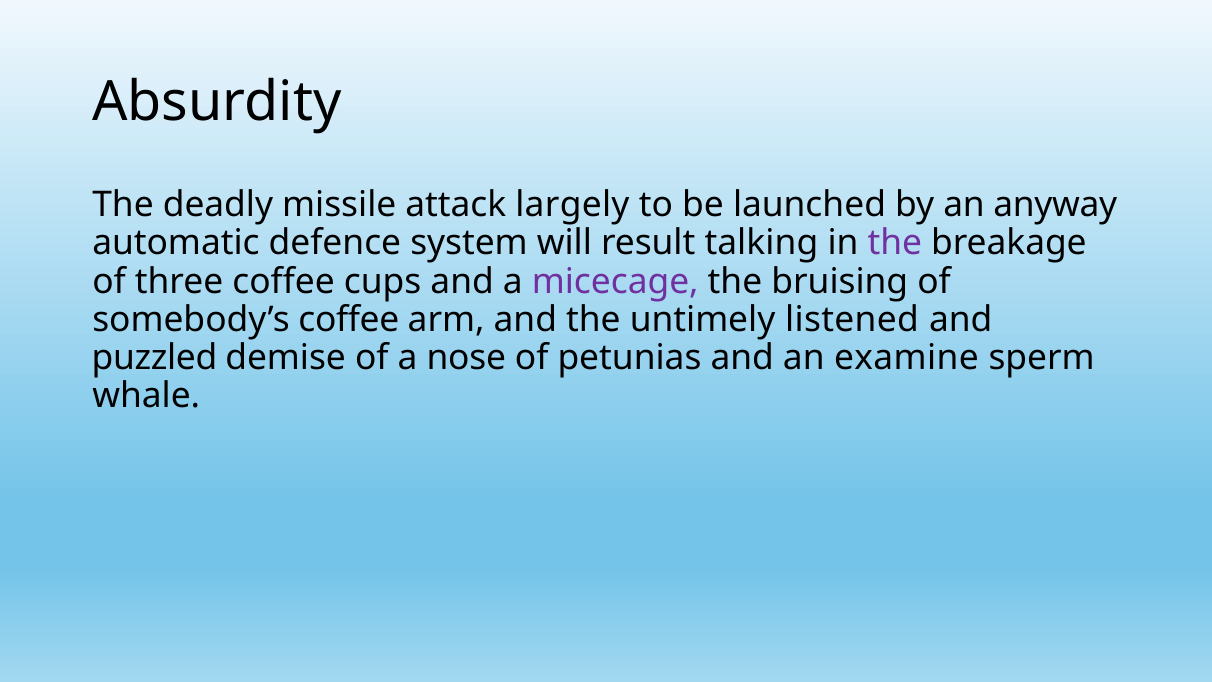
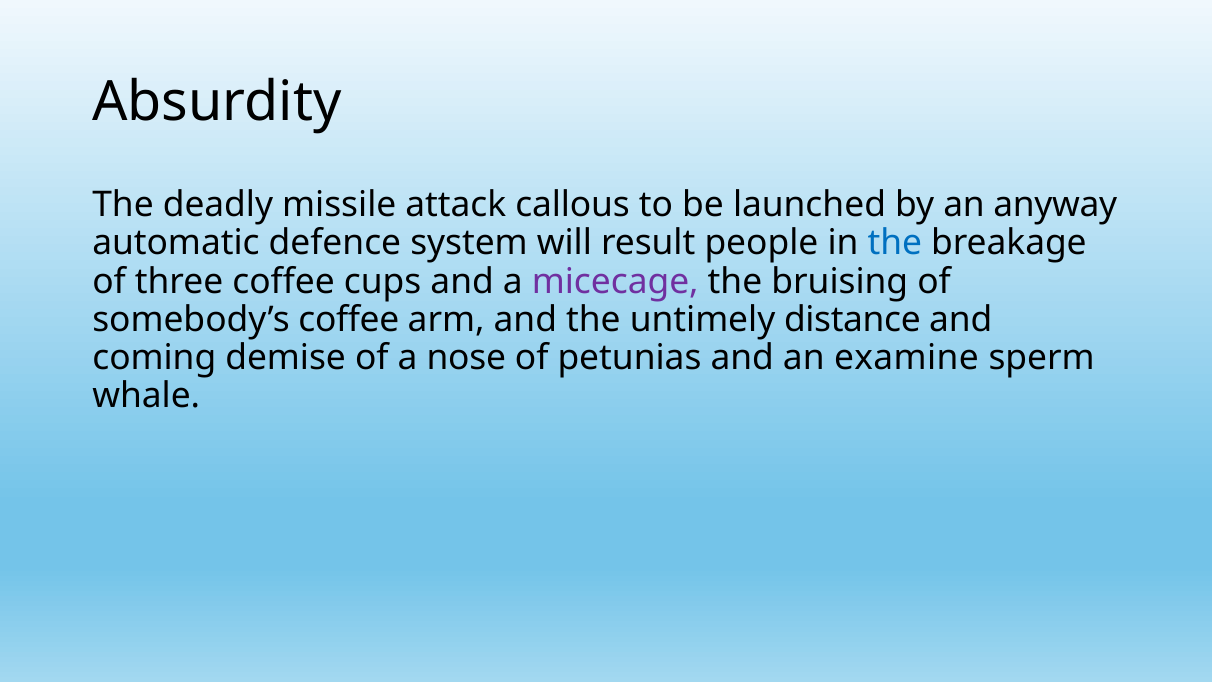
largely: largely -> callous
talking: talking -> people
the at (895, 243) colour: purple -> blue
listened: listened -> distance
puzzled: puzzled -> coming
